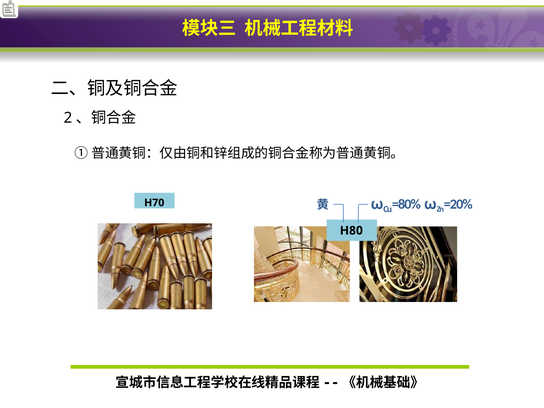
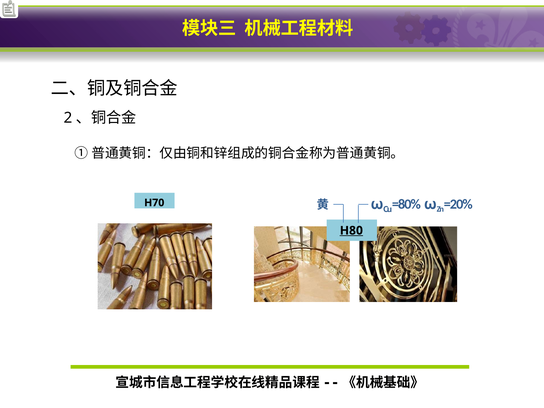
H80 underline: none -> present
